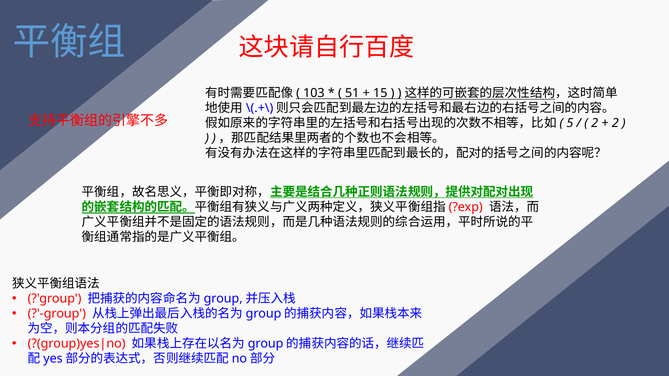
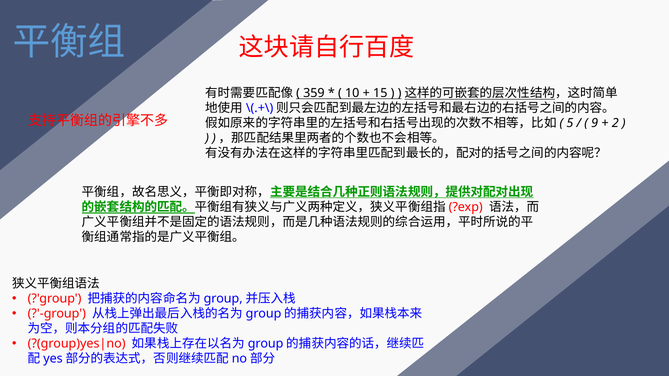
103: 103 -> 359
51: 51 -> 10
2 at (595, 123): 2 -> 9
